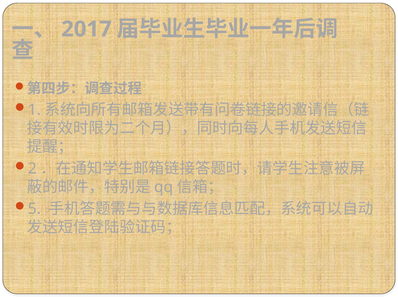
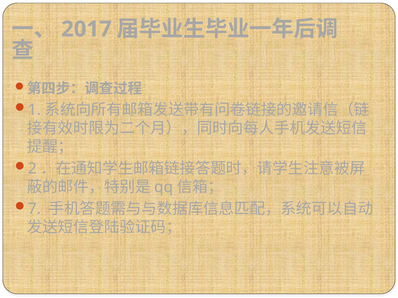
5: 5 -> 7
